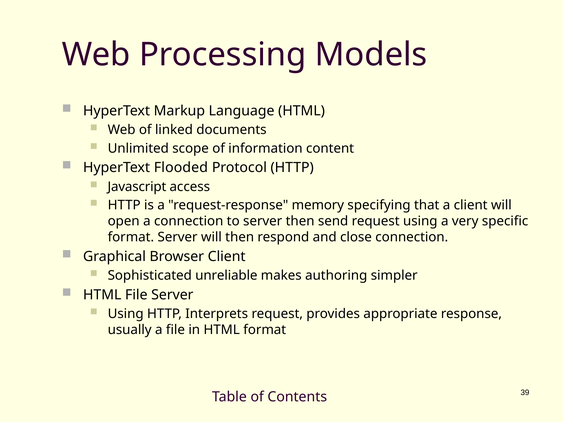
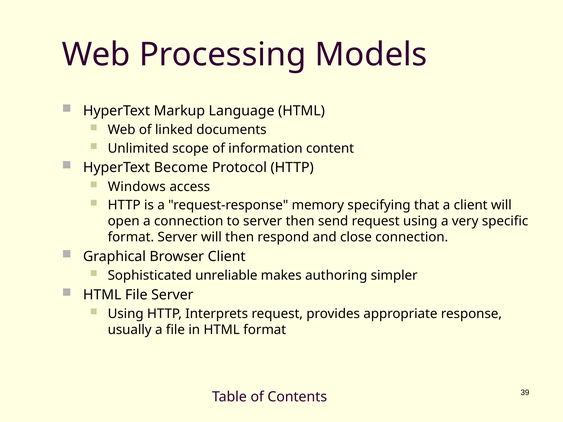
Flooded: Flooded -> Become
Javascript: Javascript -> Windows
